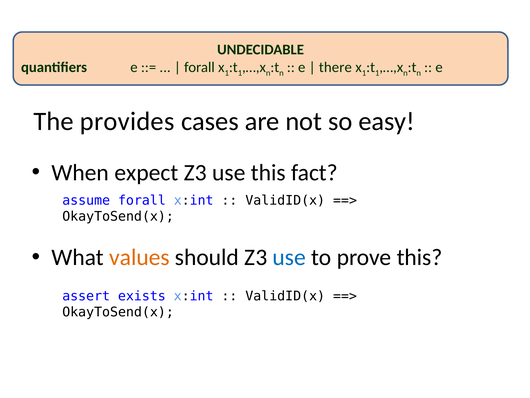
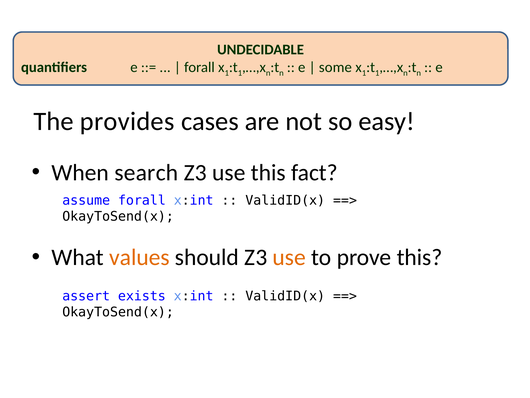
there: there -> some
expect: expect -> search
use at (289, 257) colour: blue -> orange
